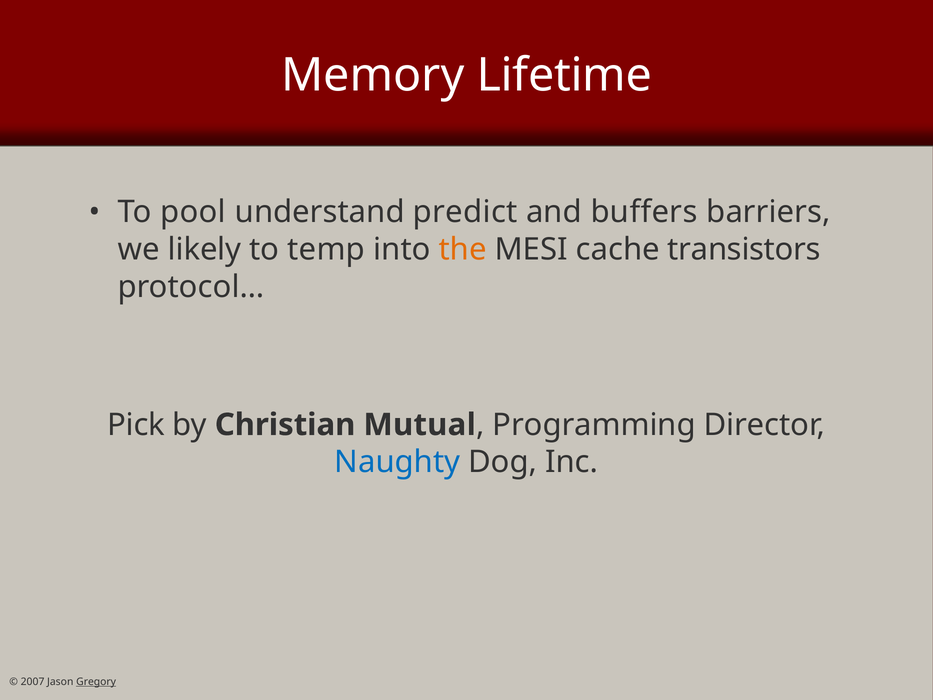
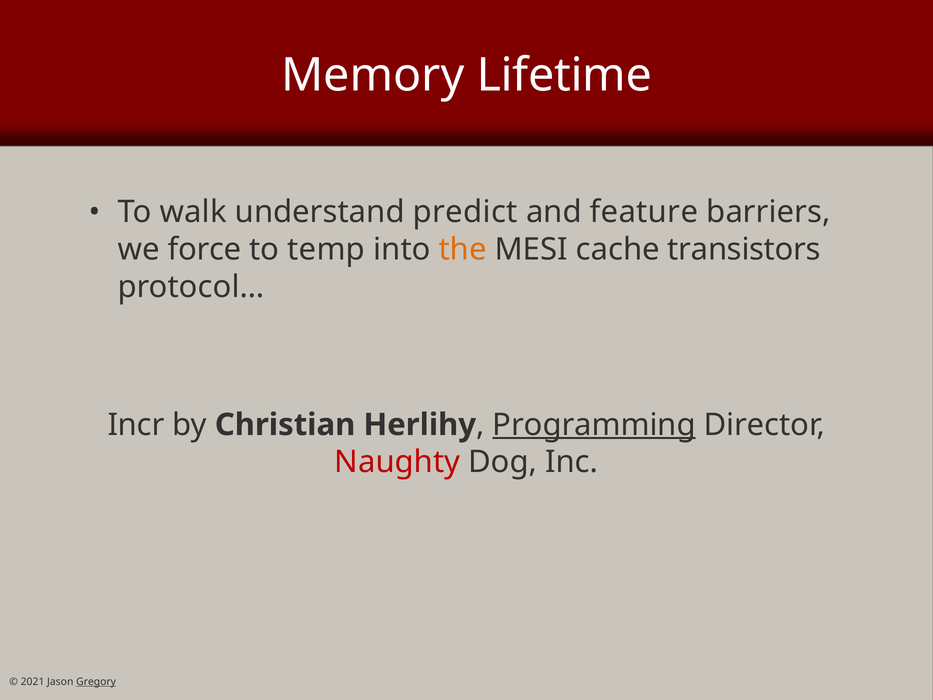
pool: pool -> walk
buffers: buffers -> feature
likely: likely -> force
Pick: Pick -> Incr
Mutual: Mutual -> Herlihy
Programming underline: none -> present
Naughty colour: blue -> red
2007: 2007 -> 2021
